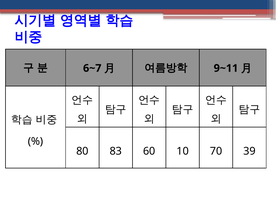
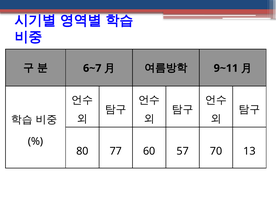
83: 83 -> 77
10: 10 -> 57
39: 39 -> 13
